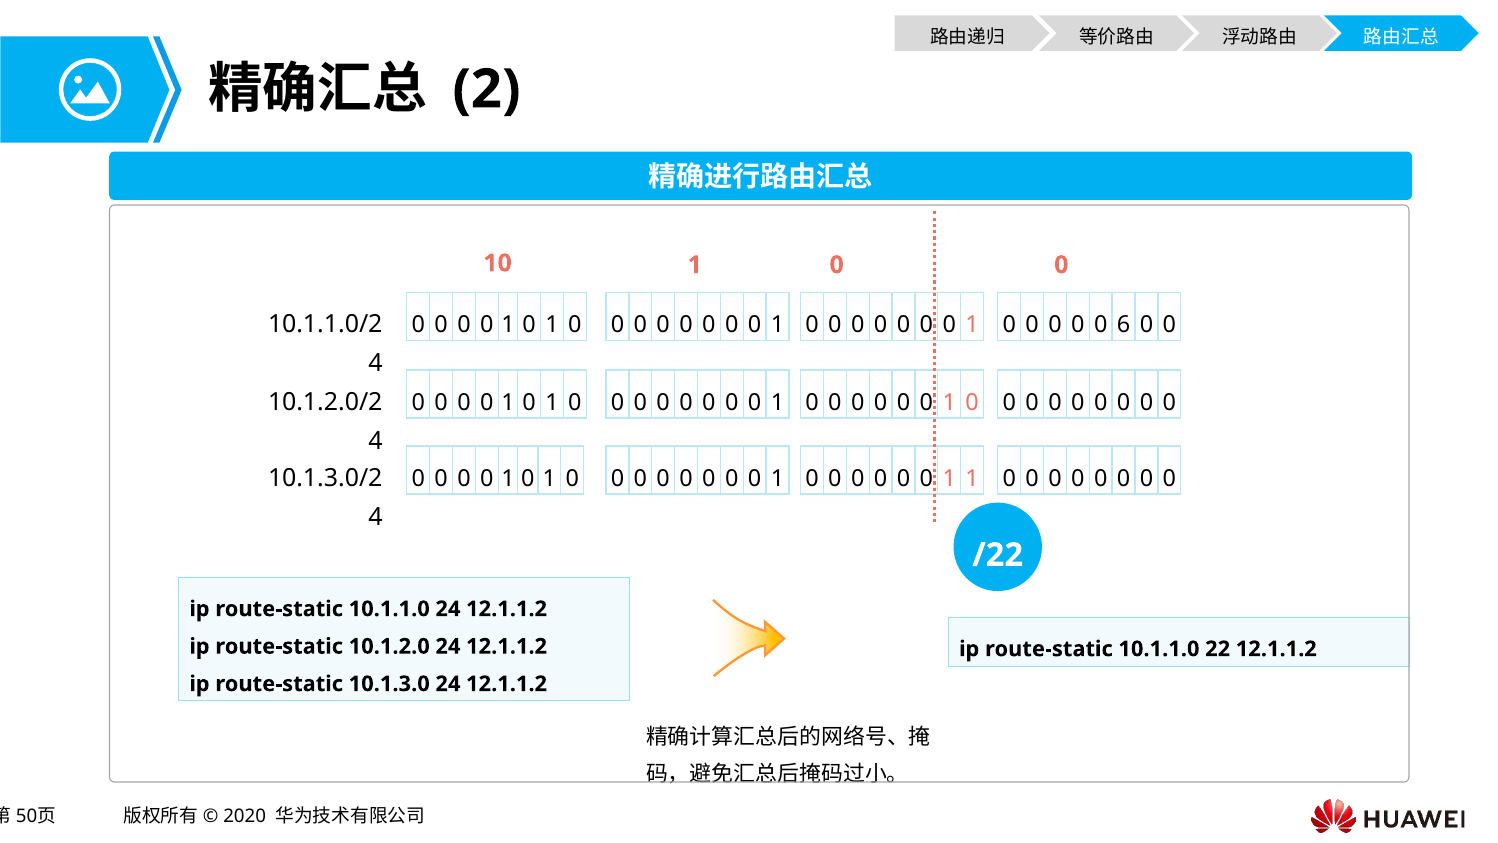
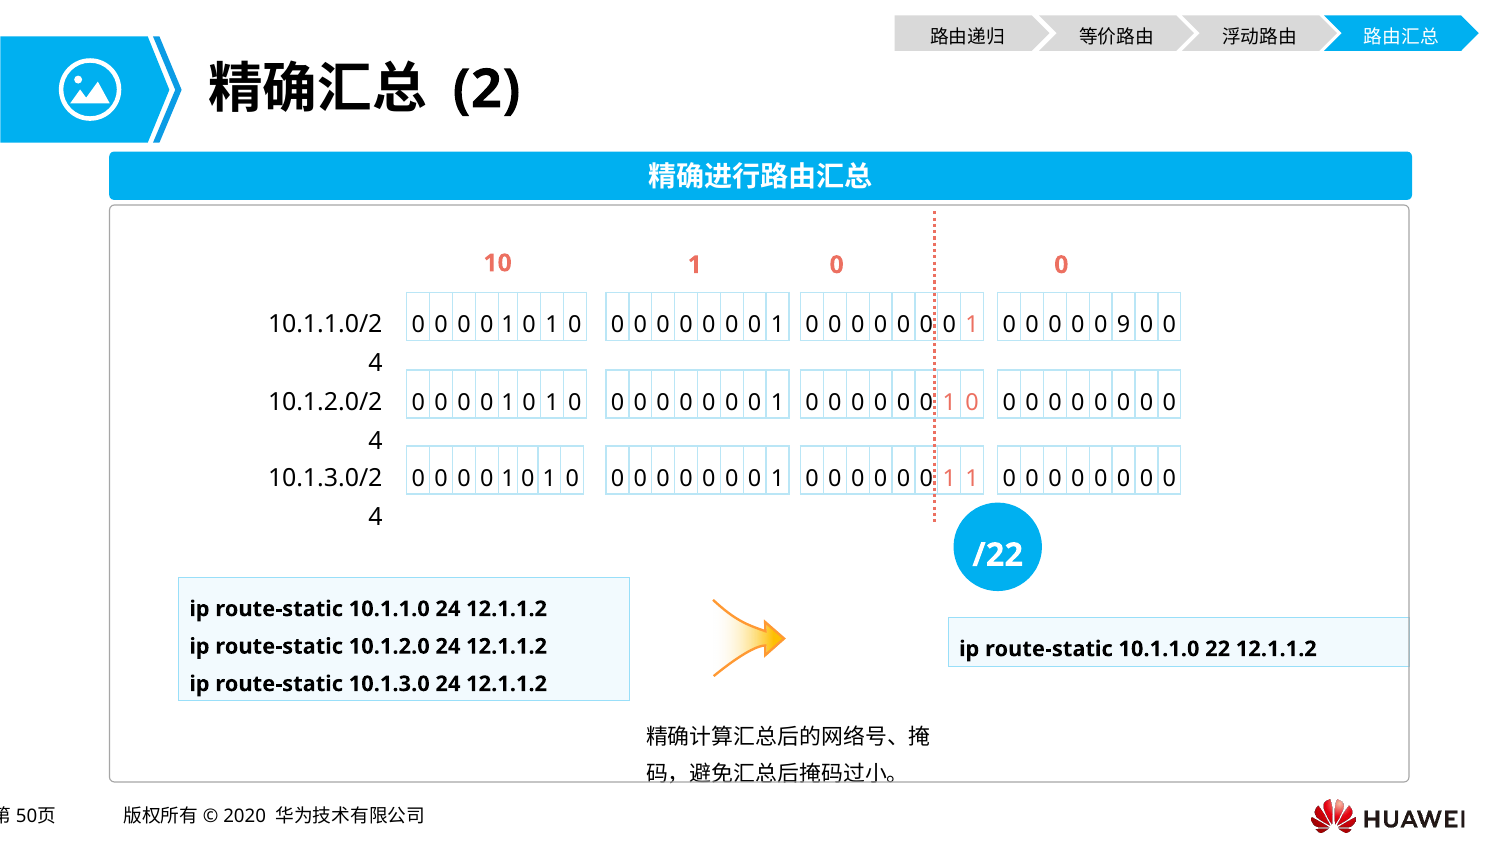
6: 6 -> 9
